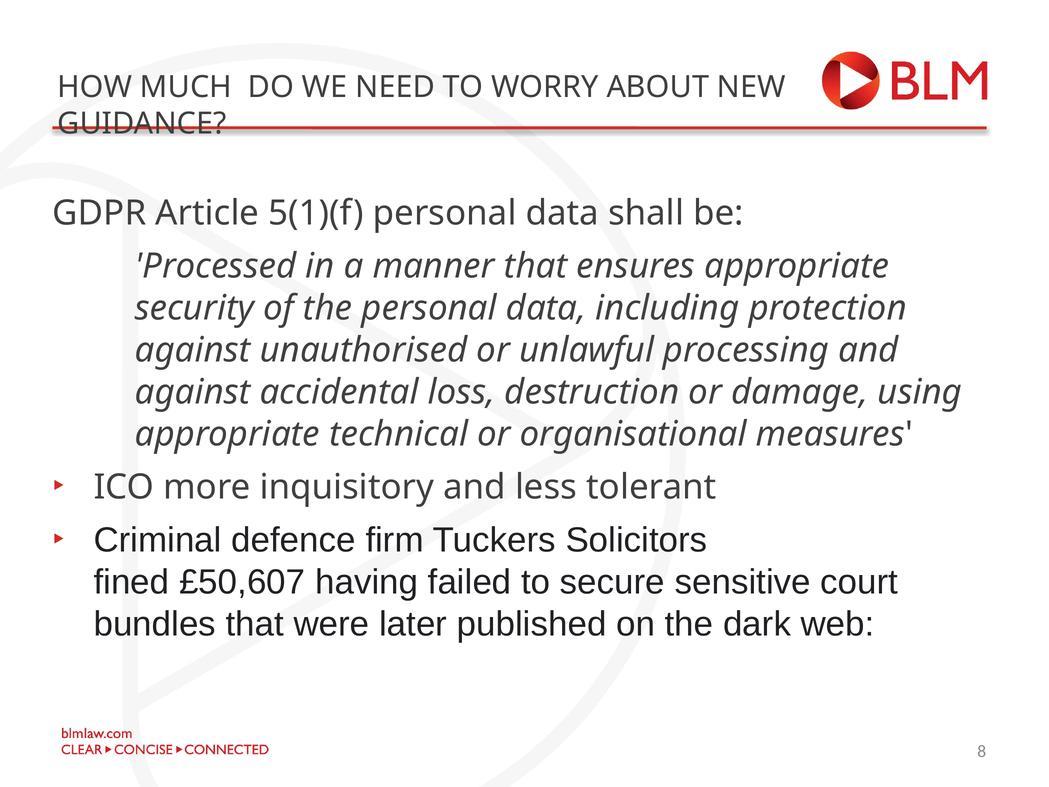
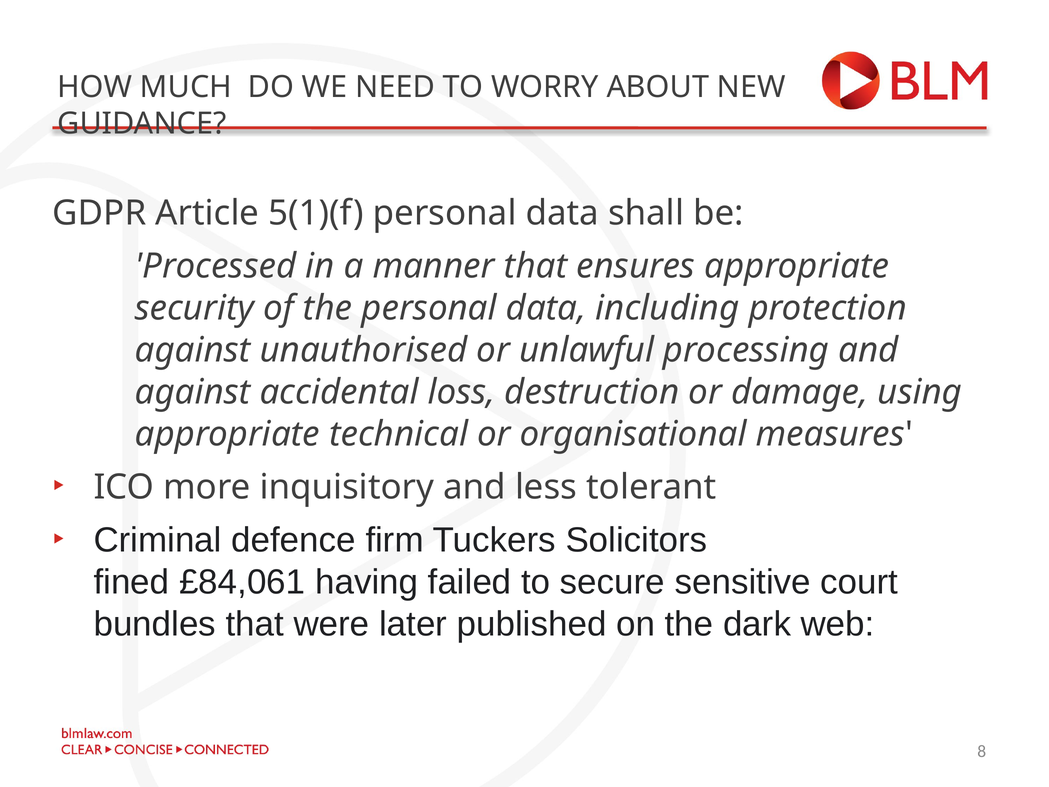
£50,607: £50,607 -> £84,061
